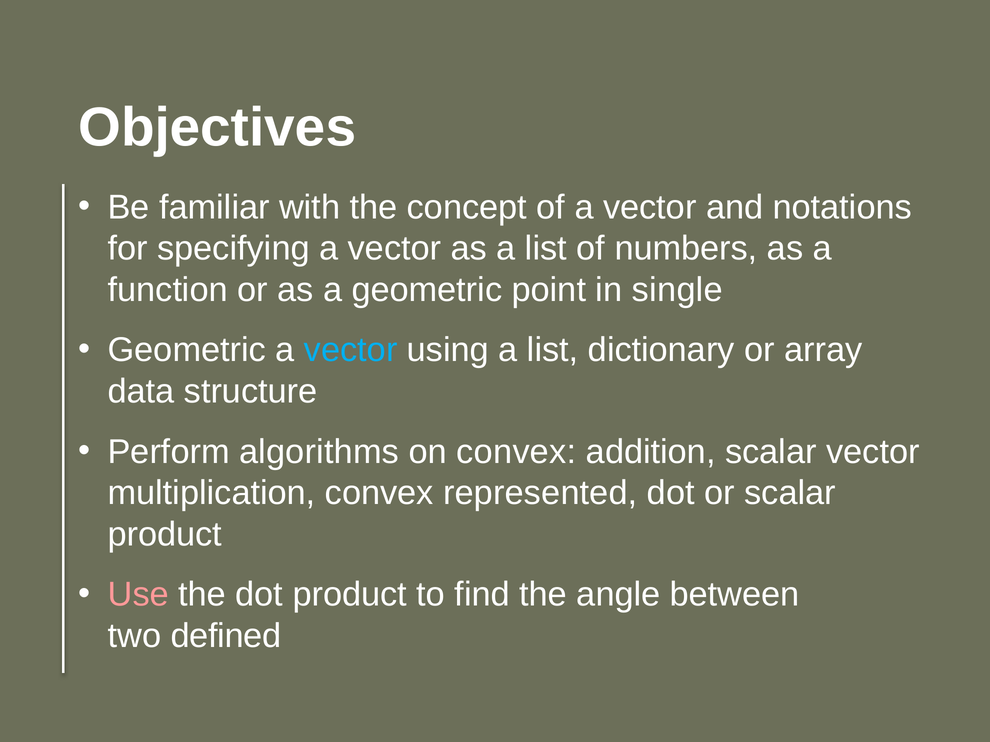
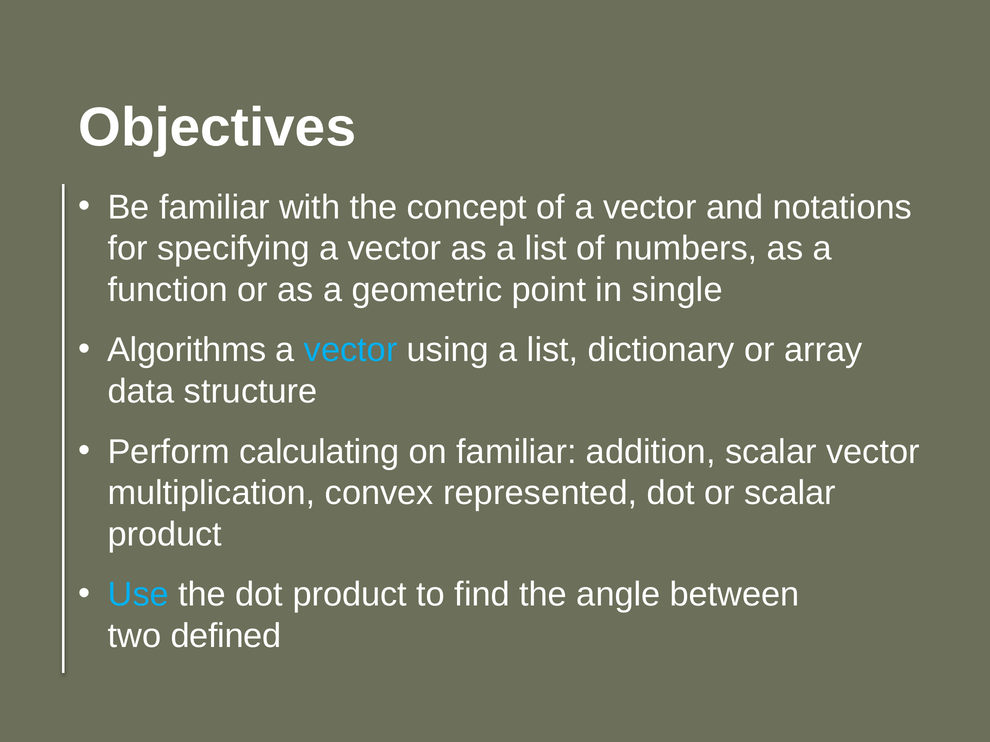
Geometric at (187, 350): Geometric -> Algorithms
algorithms: algorithms -> calculating
on convex: convex -> familiar
Use colour: pink -> light blue
